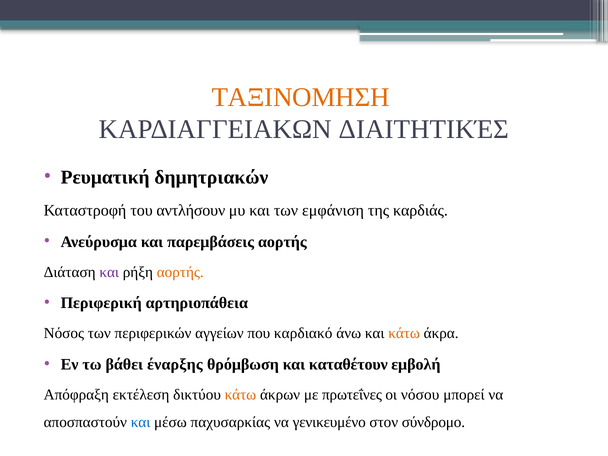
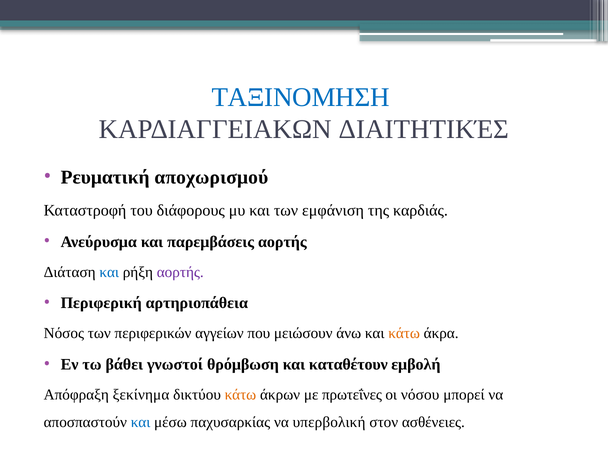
ΤΑΞΙΝΟΜΗΣΗ colour: orange -> blue
δημητριακών: δημητριακών -> αποχωρισμού
αντλήσουν: αντλήσουν -> διάφορους
και at (109, 272) colour: purple -> blue
αορτής at (180, 272) colour: orange -> purple
καρδιακό: καρδιακό -> μειώσουν
έναρξης: έναρξης -> γνωστοί
εκτέλεση: εκτέλεση -> ξεκίνημα
γενικευμένο: γενικευμένο -> υπερβολική
σύνδρομο: σύνδρομο -> ασθένειες
